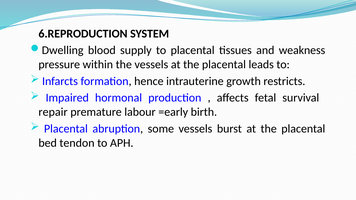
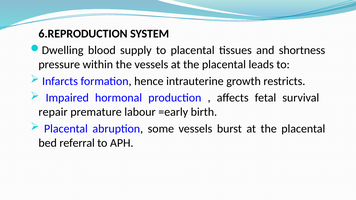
weakness: weakness -> shortness
tendon: tendon -> referral
